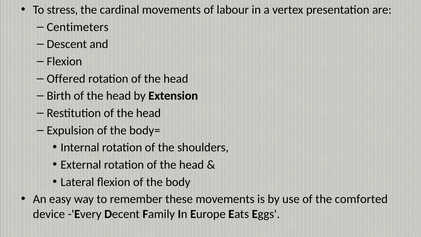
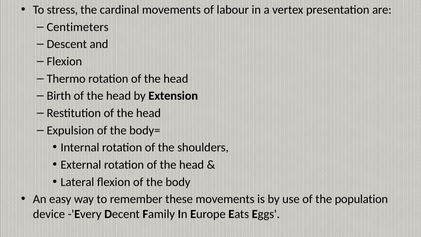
Offered: Offered -> Thermo
comforted: comforted -> population
